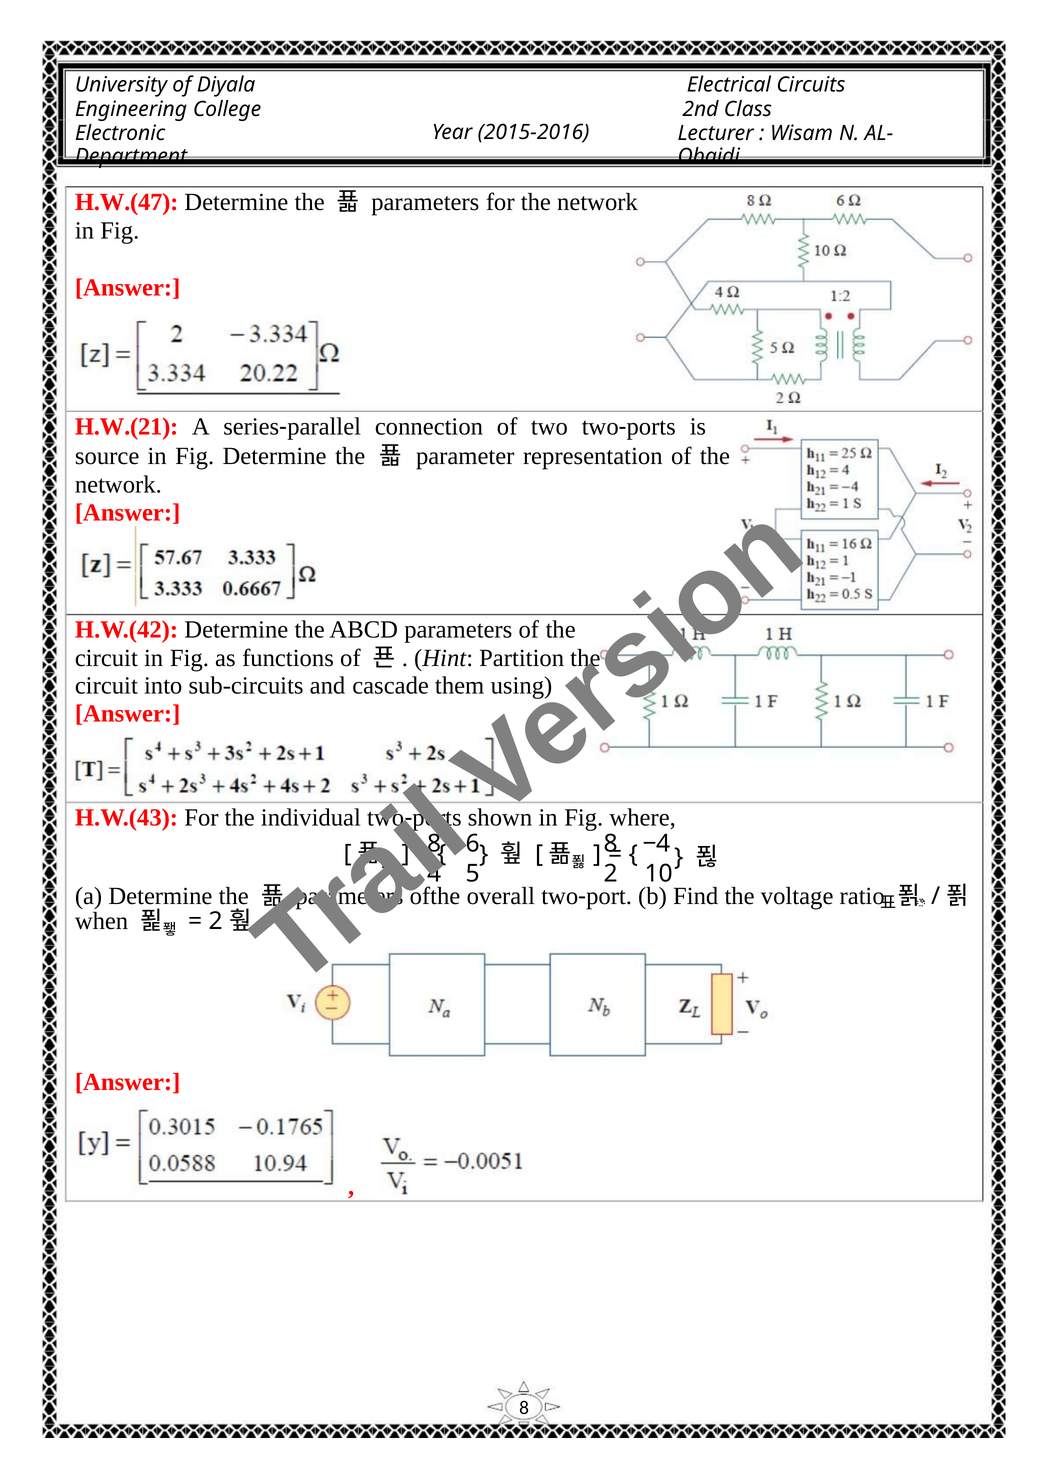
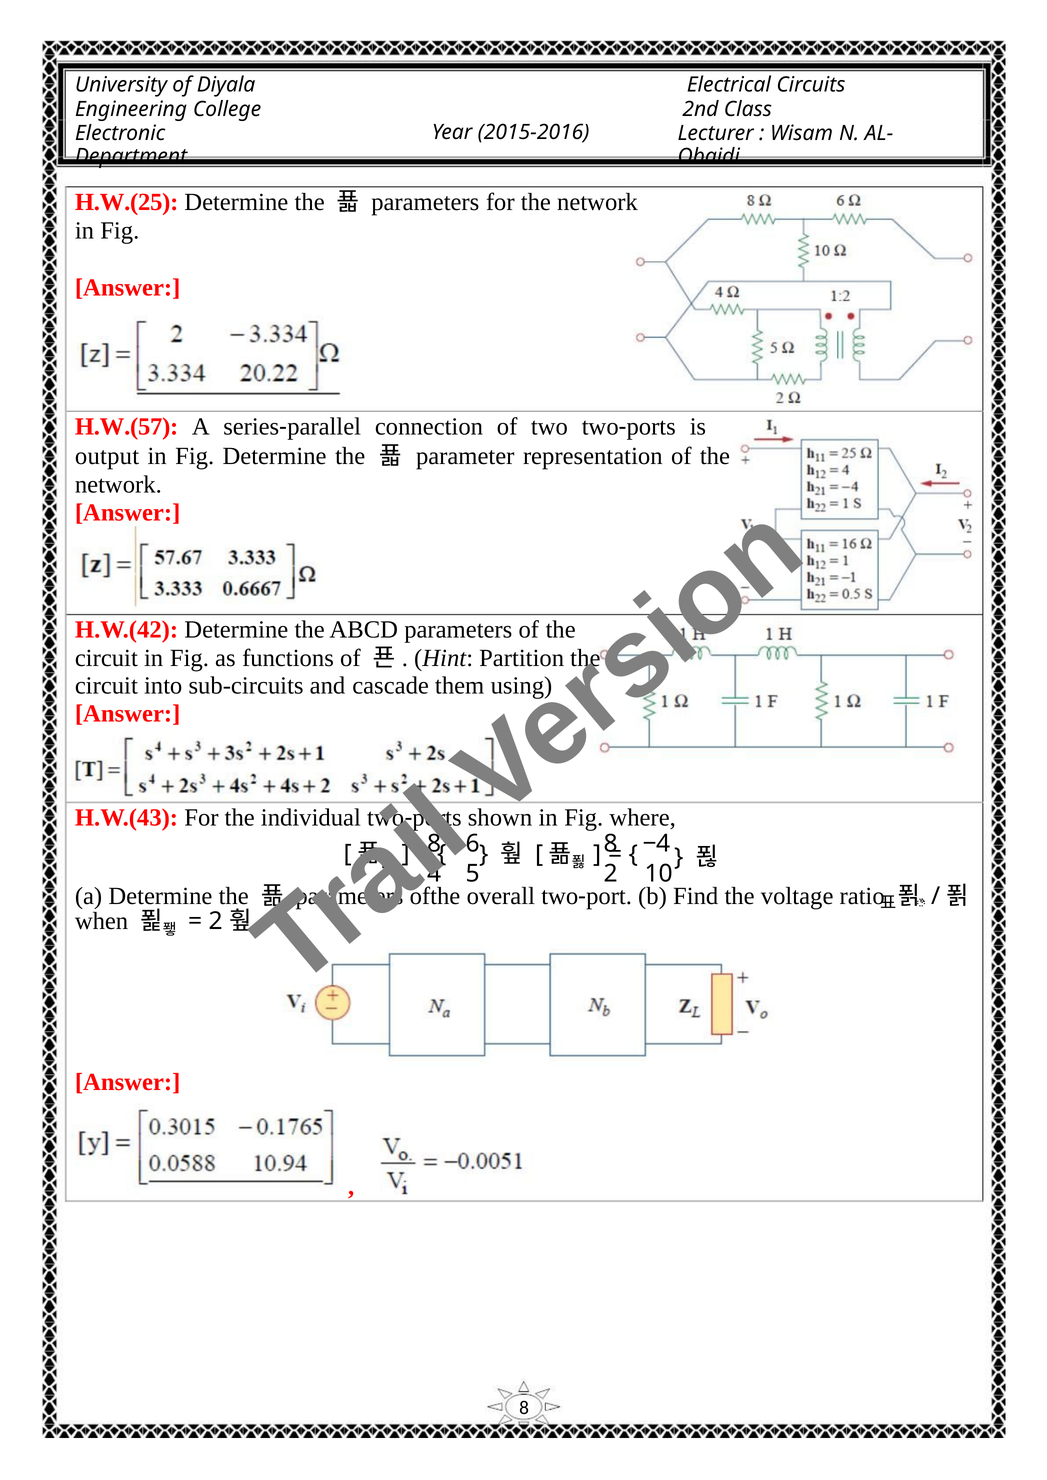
H.W.(47: H.W.(47 -> H.W.(25
H.W.(21: H.W.(21 -> H.W.(57
source: source -> output
